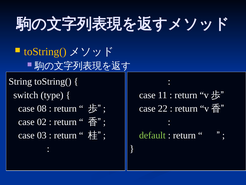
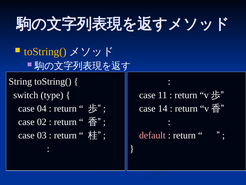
08: 08 -> 04
22: 22 -> 14
default colour: light green -> pink
